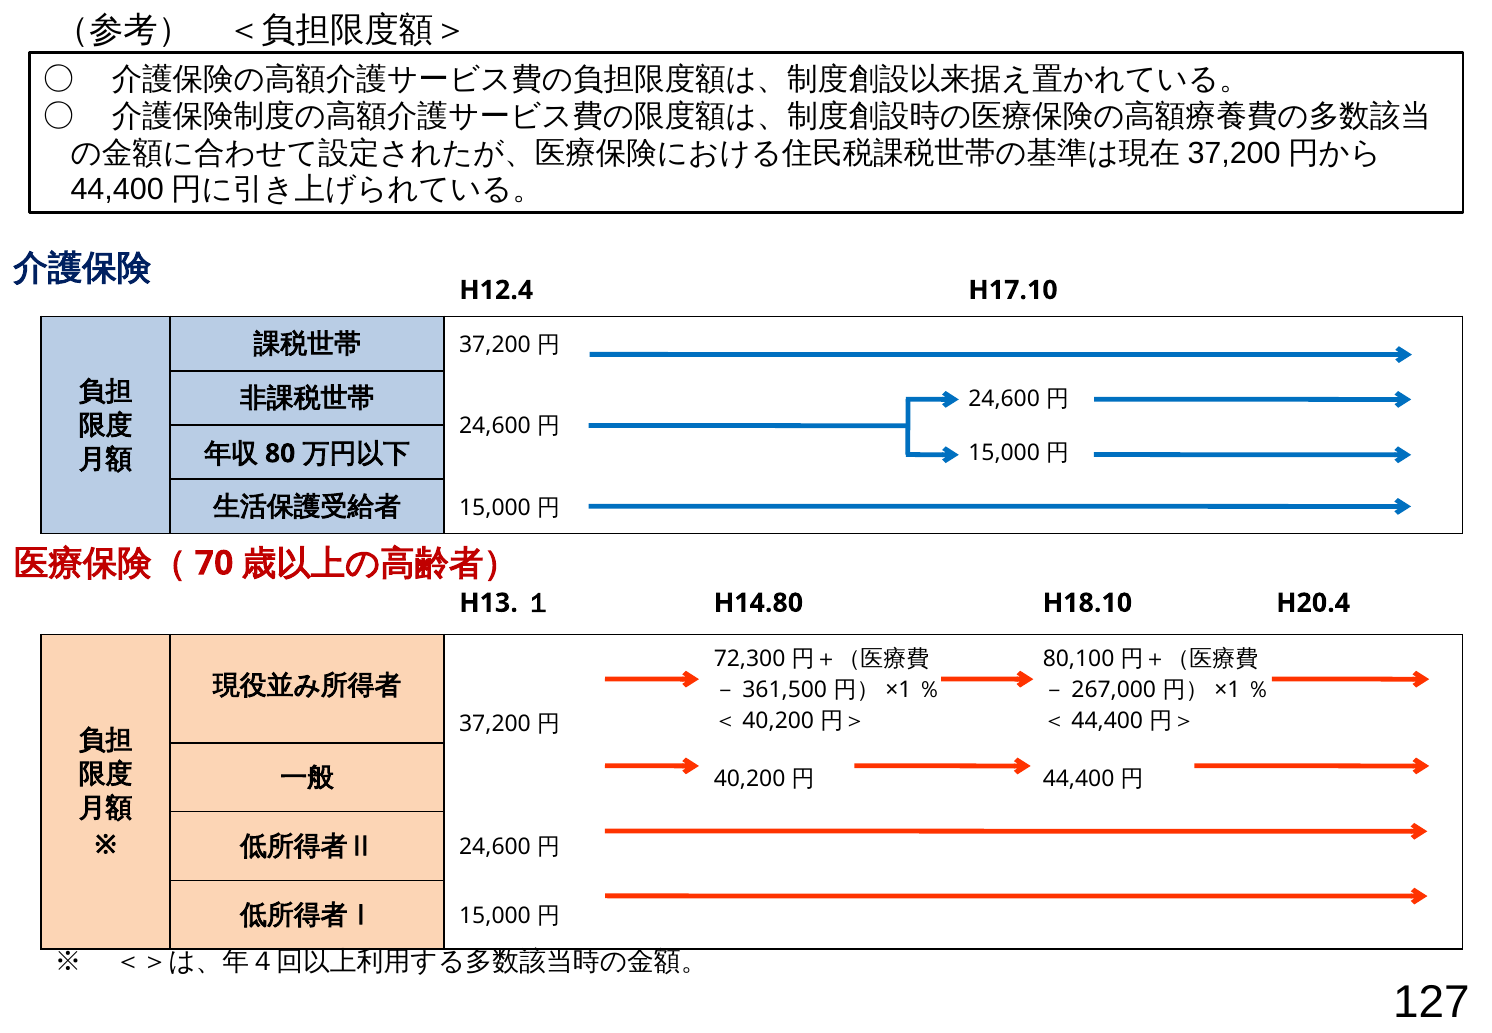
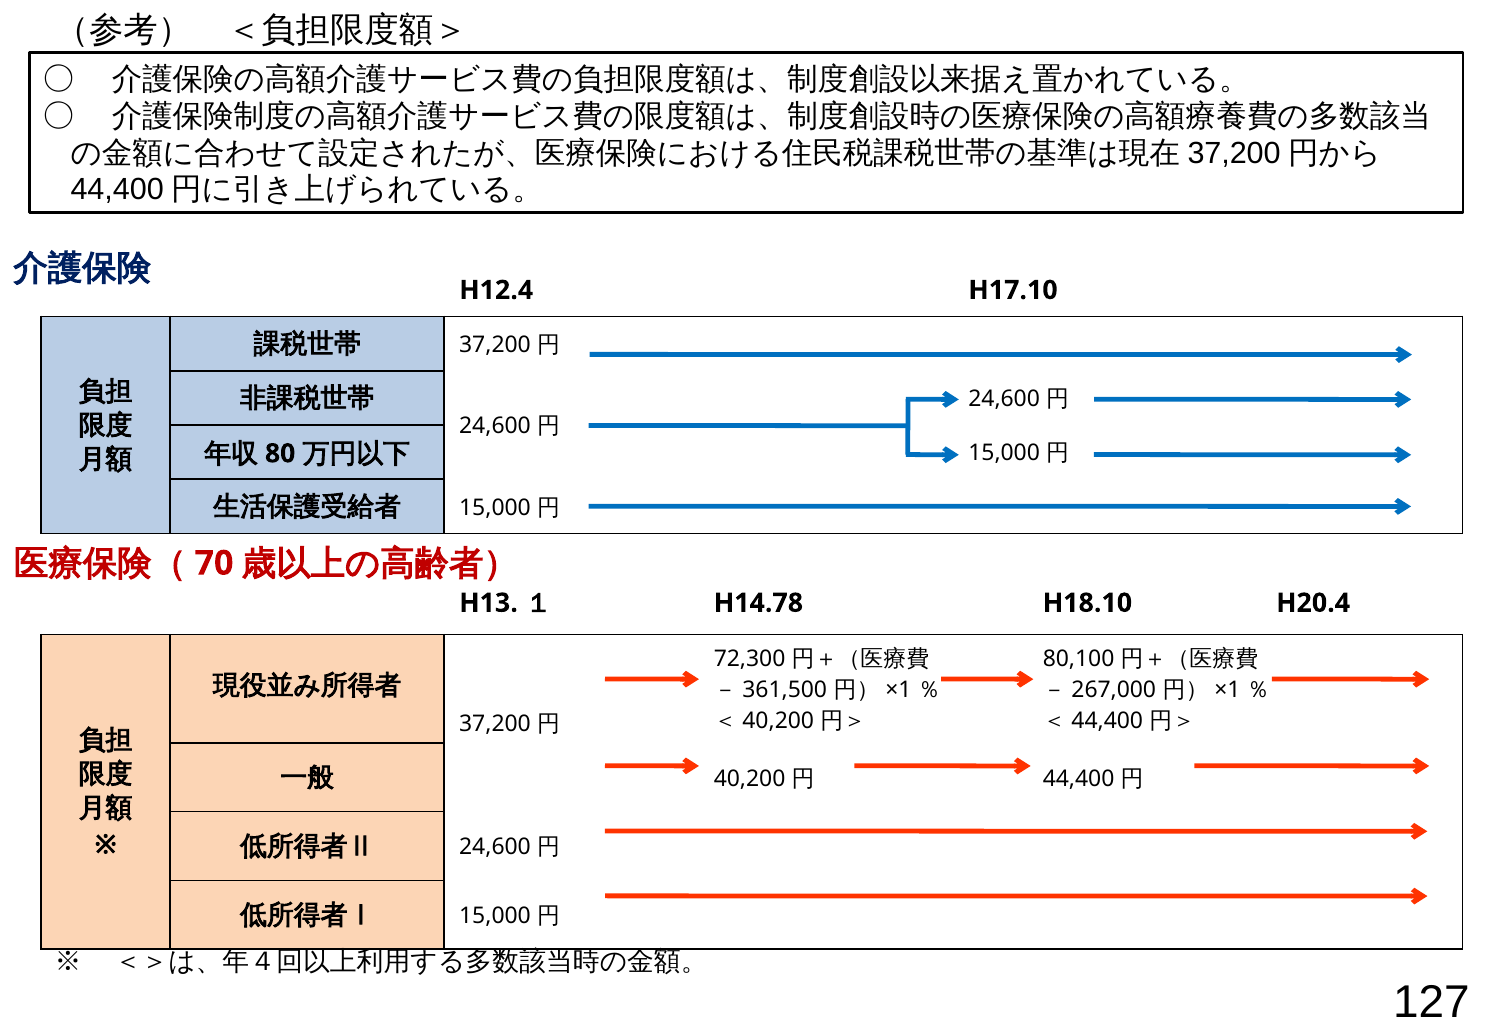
H14.80: H14.80 -> H14.78
